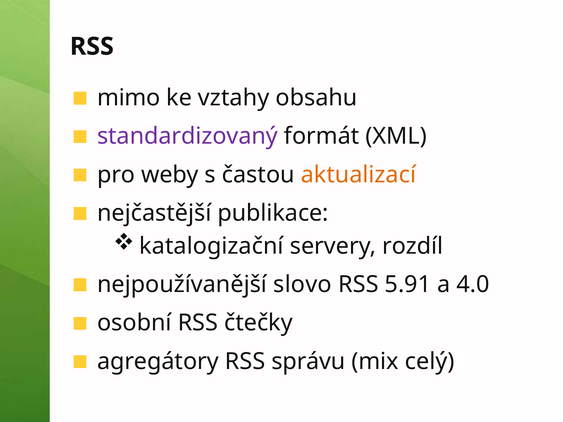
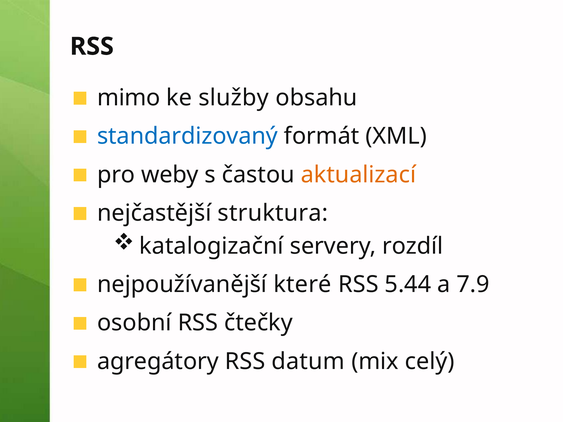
vztahy: vztahy -> služby
standardizovaný colour: purple -> blue
publikace: publikace -> struktura
slovo: slovo -> které
5.91: 5.91 -> 5.44
4.0: 4.0 -> 7.9
správu: správu -> datum
